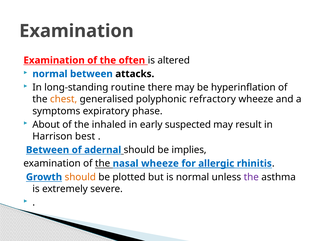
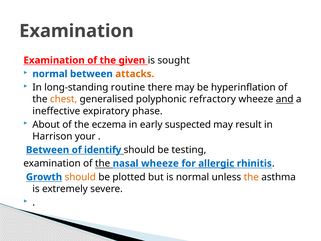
often: often -> given
altered: altered -> sought
attacks colour: black -> orange
and underline: none -> present
symptoms: symptoms -> ineffective
inhaled: inhaled -> eczema
best: best -> your
adernal: adernal -> identify
implies: implies -> testing
the at (251, 177) colour: purple -> orange
